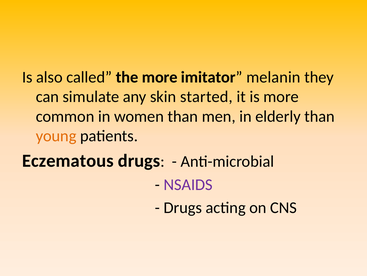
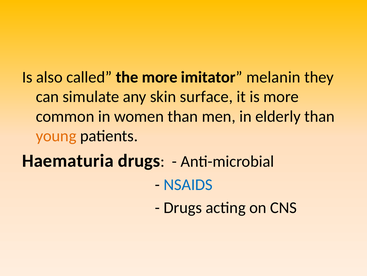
started: started -> surface
Eczematous: Eczematous -> Haematuria
NSAIDS colour: purple -> blue
